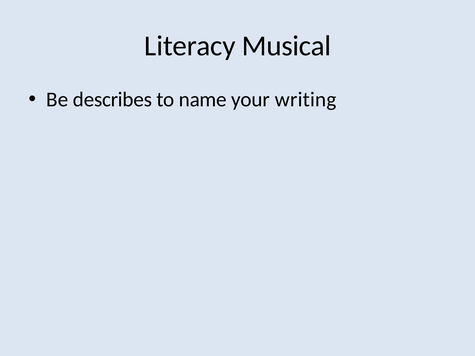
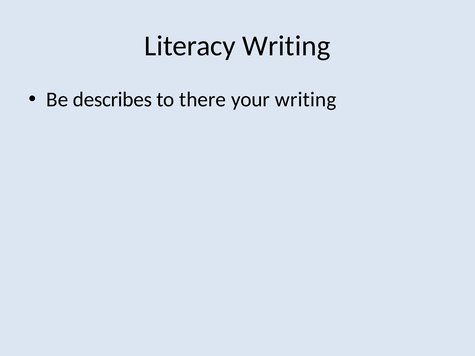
Literacy Musical: Musical -> Writing
name: name -> there
